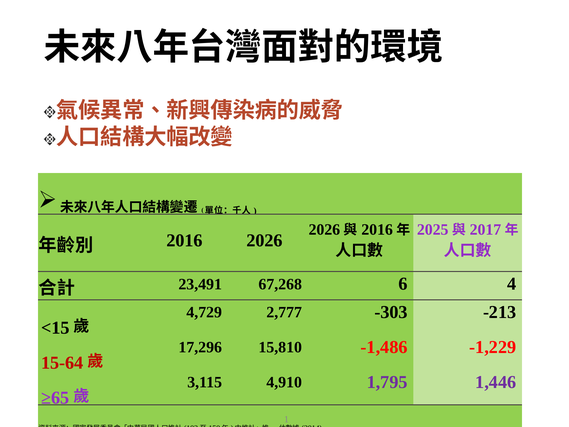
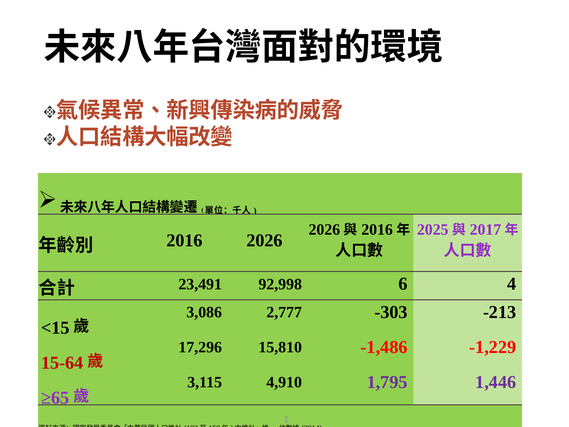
67,268: 67,268 -> 92,998
4,729: 4,729 -> 3,086
